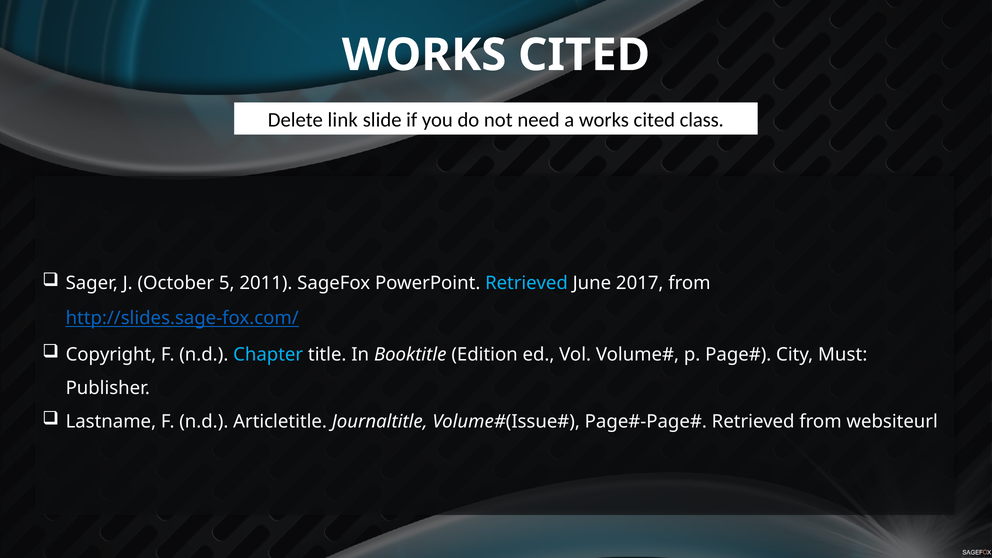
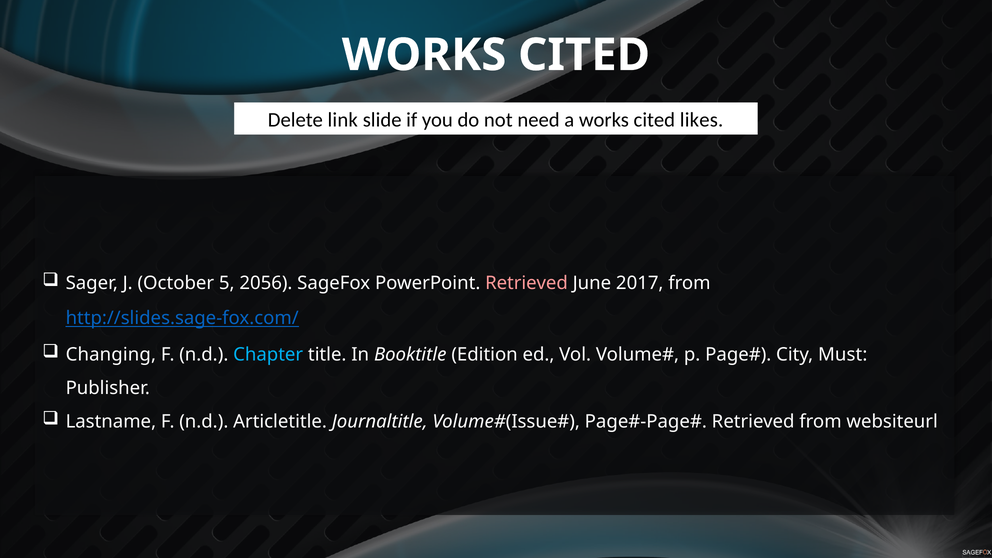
class: class -> likes
2011: 2011 -> 2056
Retrieved at (527, 283) colour: light blue -> pink
Copyright: Copyright -> Changing
